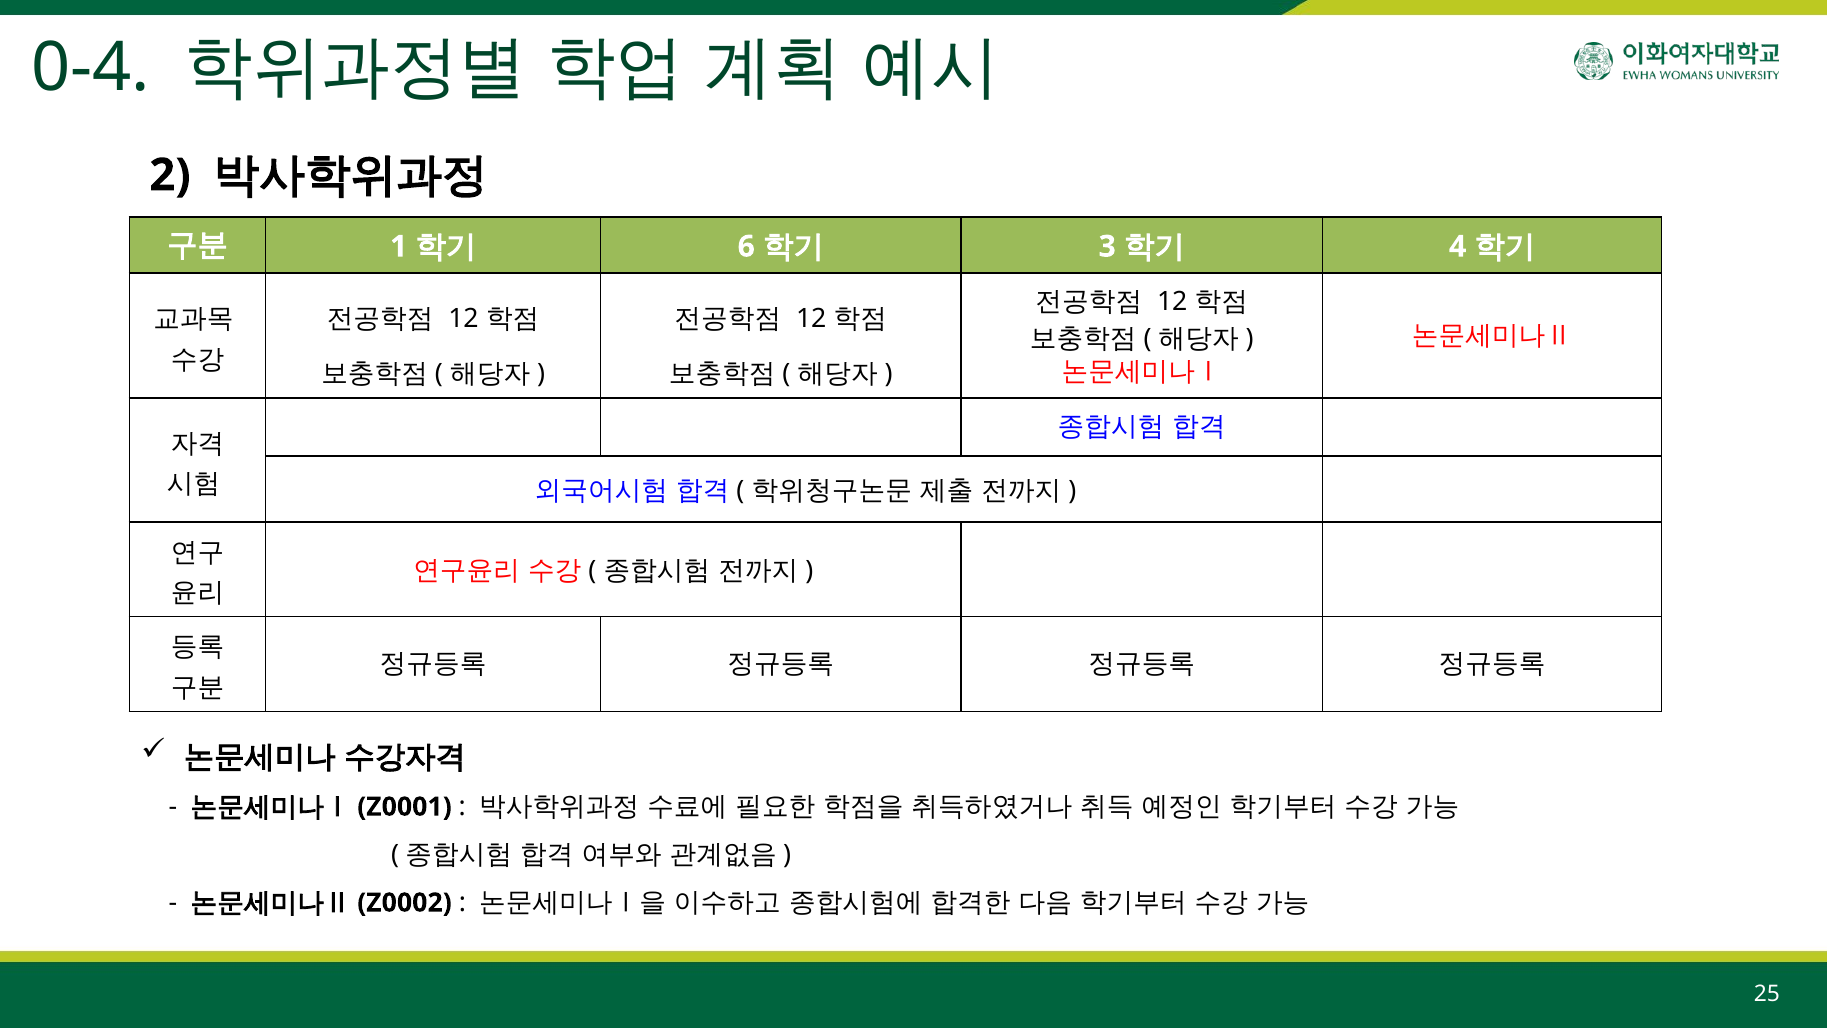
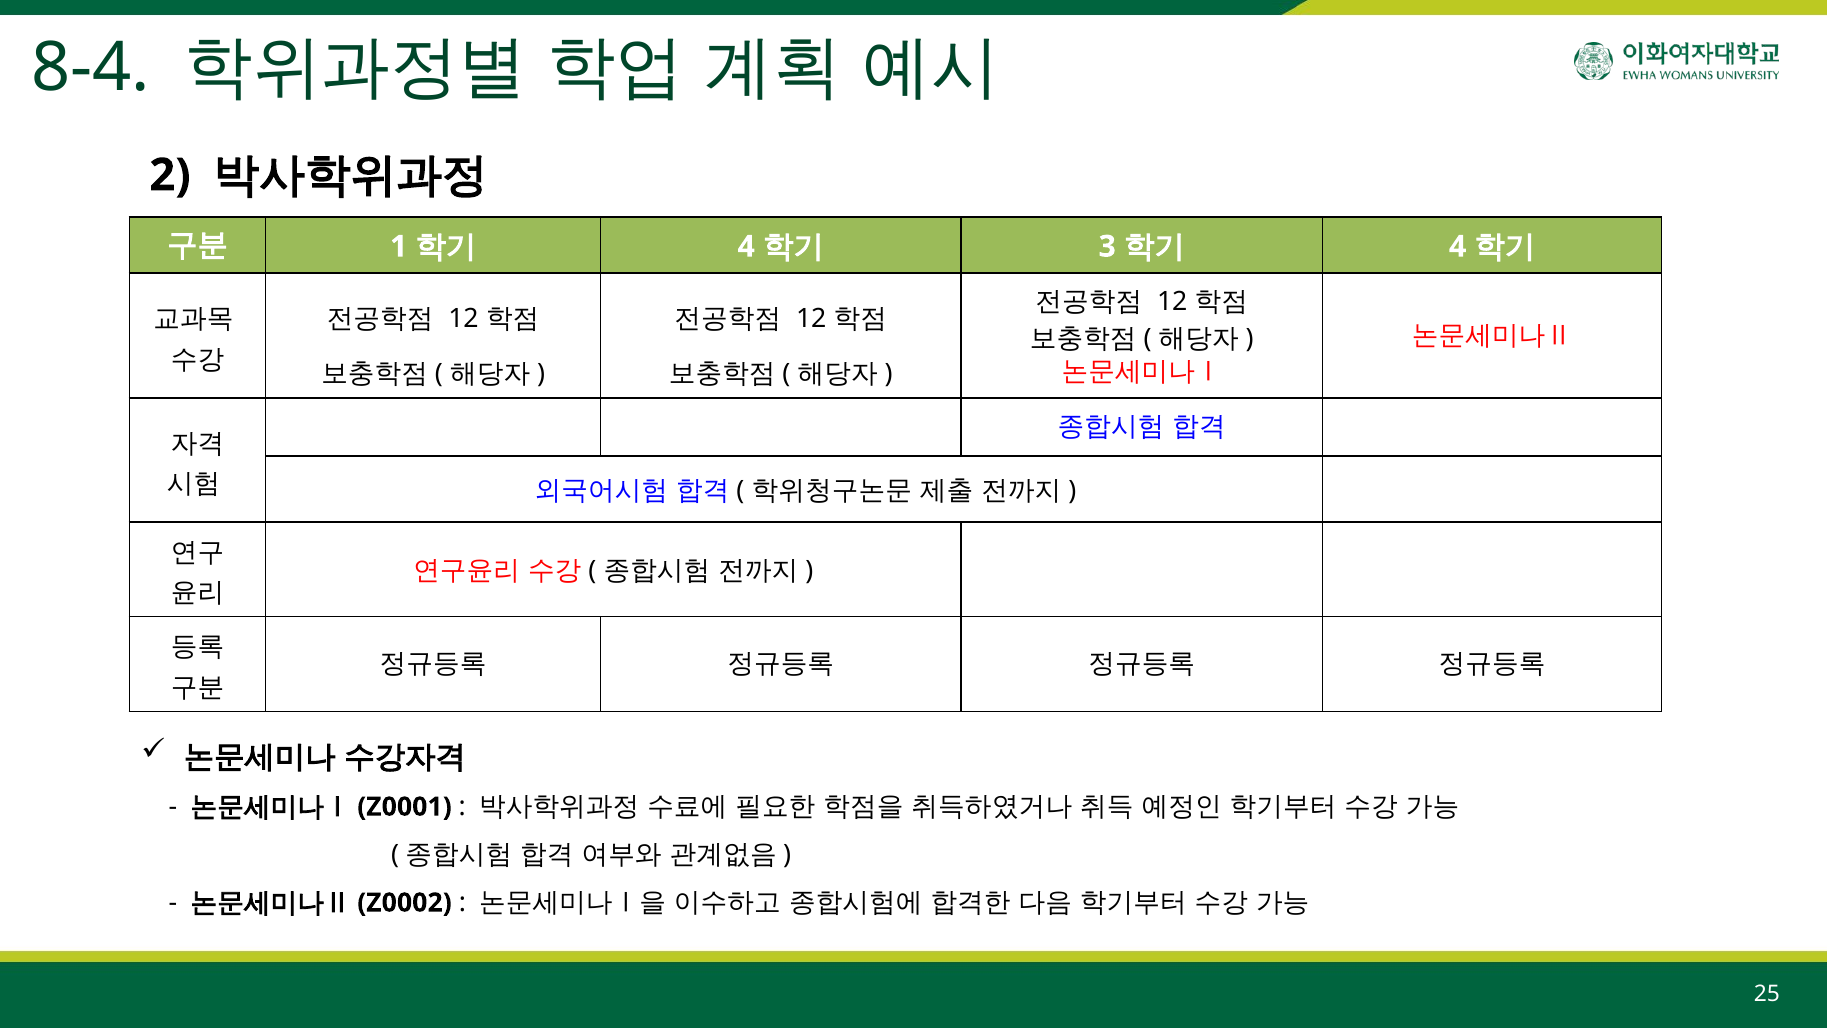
0-4: 0-4 -> 8-4
6 at (746, 246): 6 -> 4
